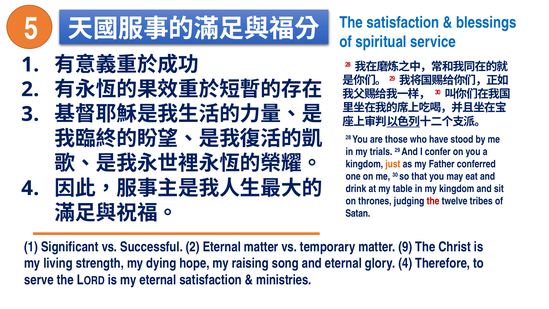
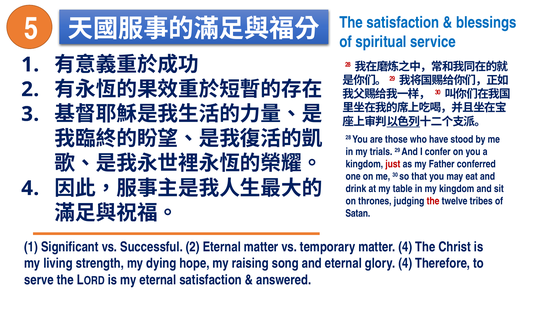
just colour: orange -> red
matter 9: 9 -> 4
ministries: ministries -> answered
